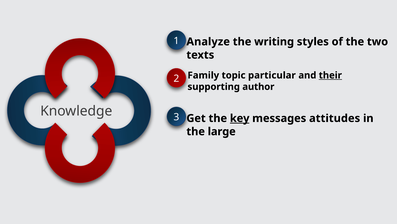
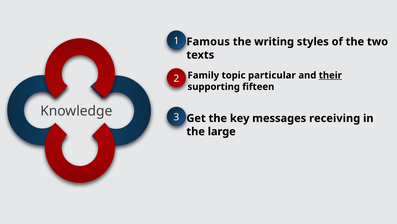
Analyze: Analyze -> Famous
author: author -> fifteen
key underline: present -> none
attitudes: attitudes -> receiving
